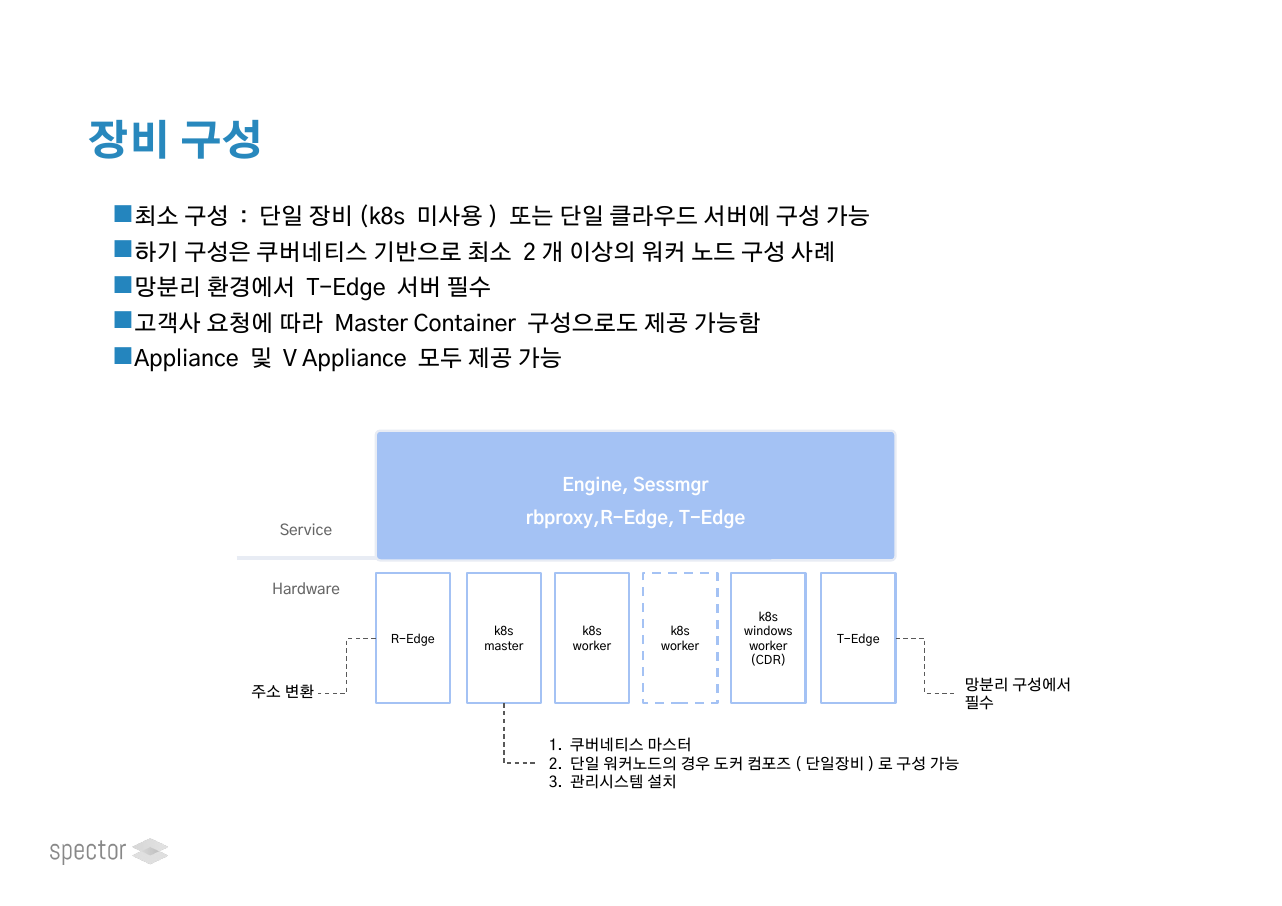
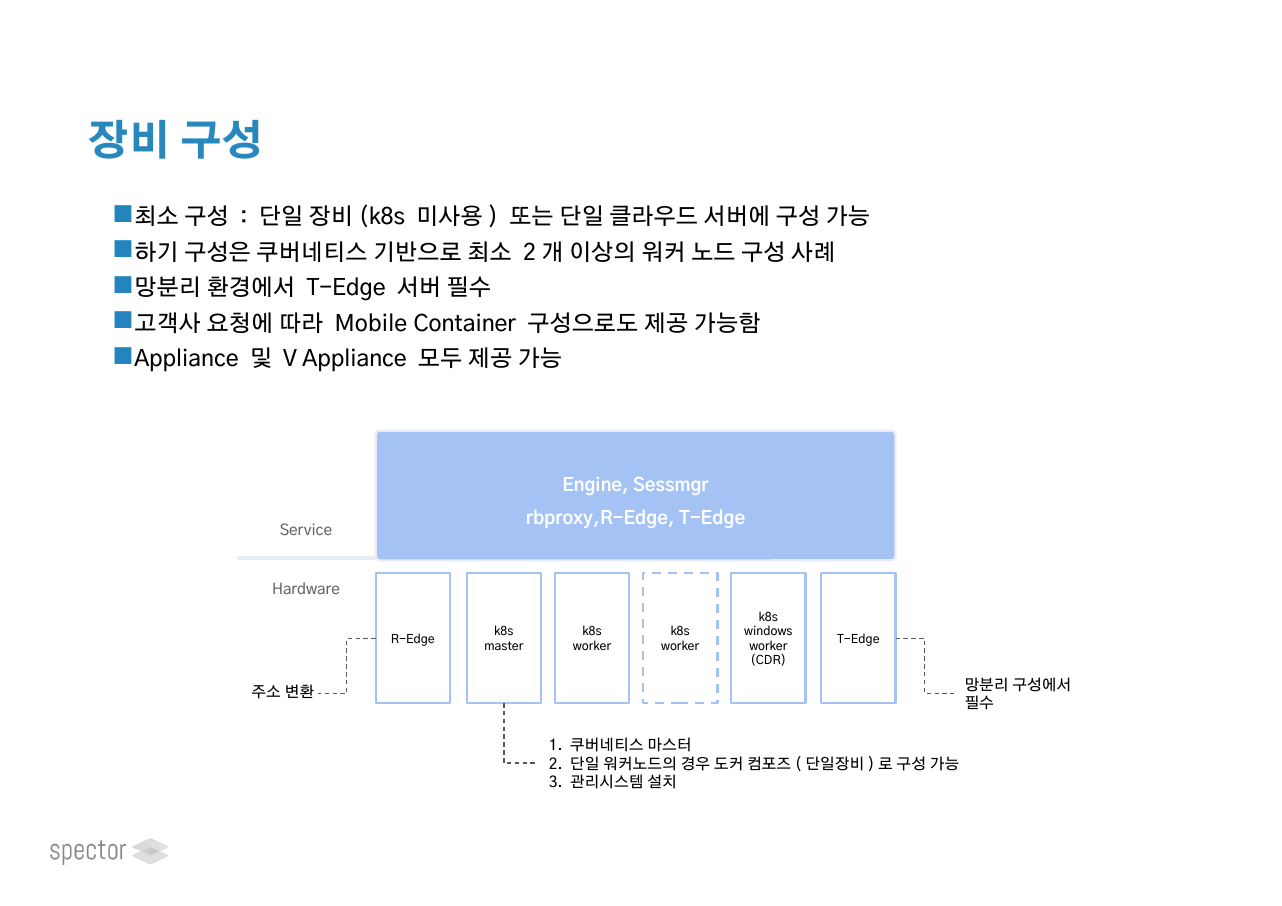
Master at (371, 324): Master -> Mobile
